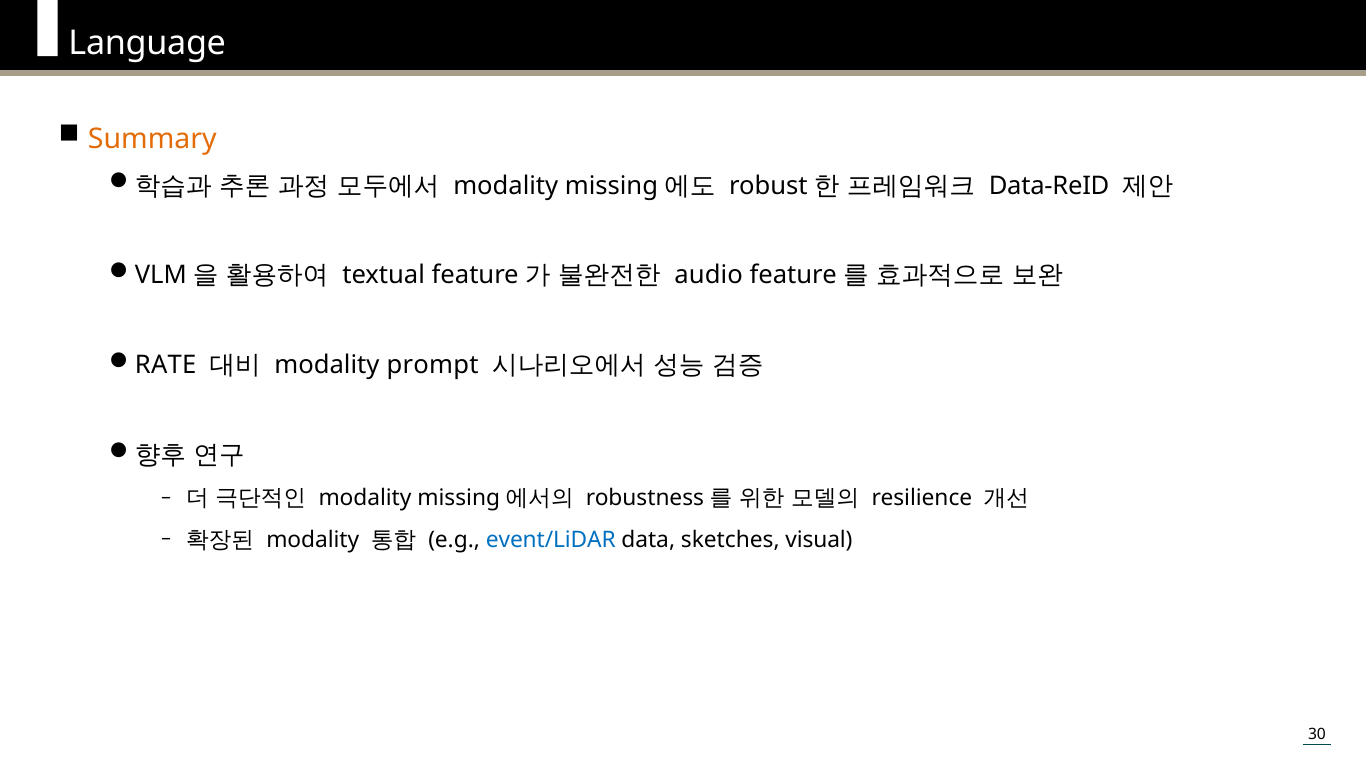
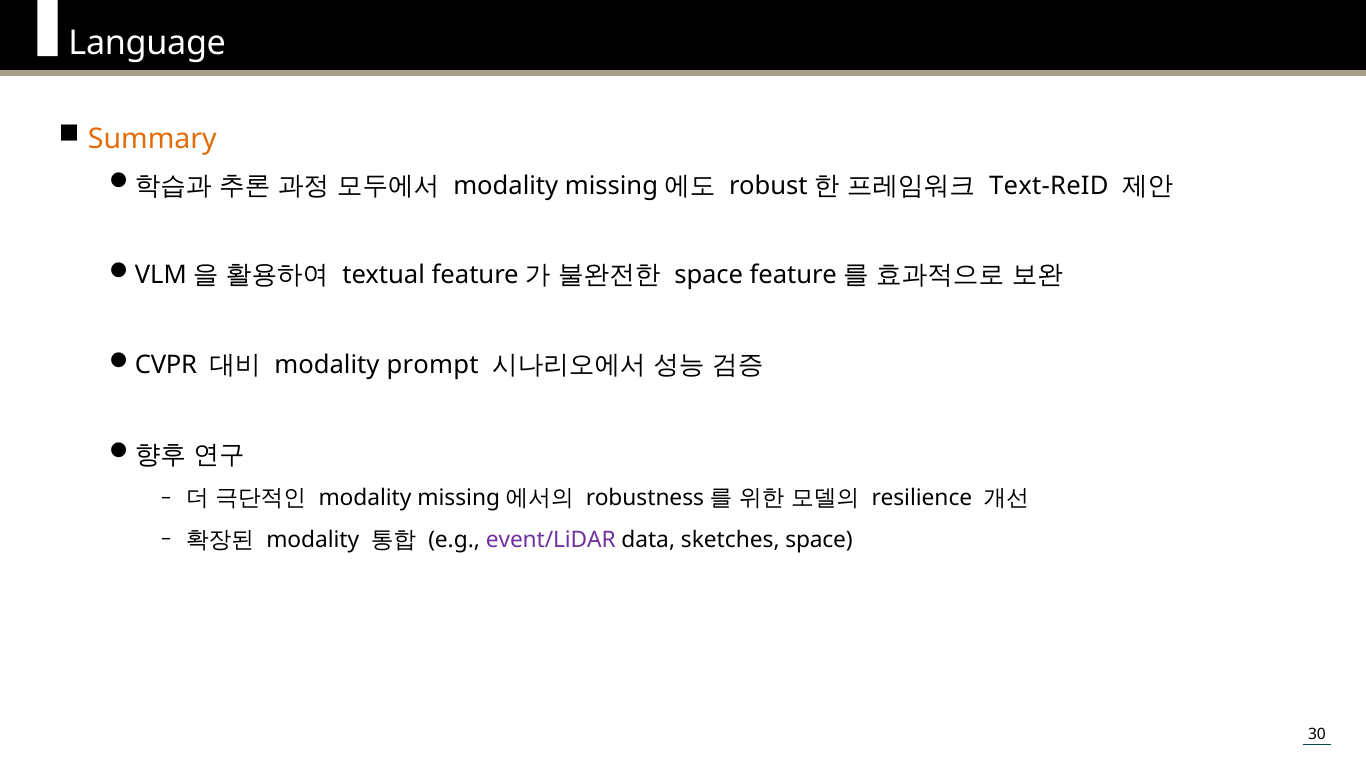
Data-ReID: Data-ReID -> Text-ReID
audio at (709, 276): audio -> space
RATE: RATE -> CVPR
event/LiDAR colour: blue -> purple
sketches visual: visual -> space
